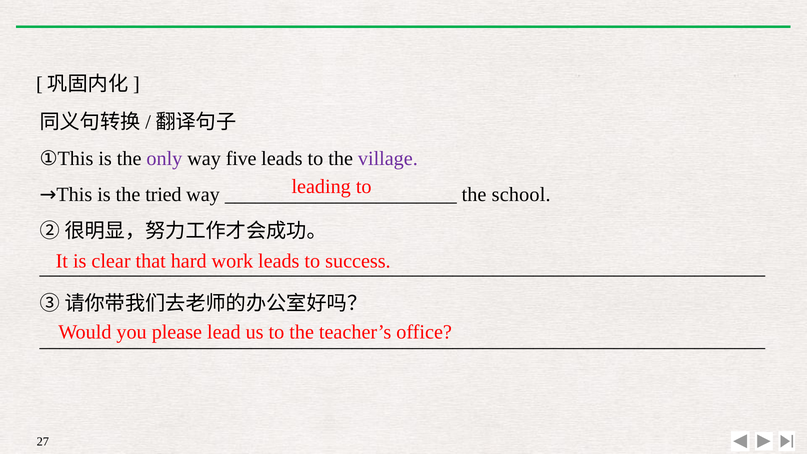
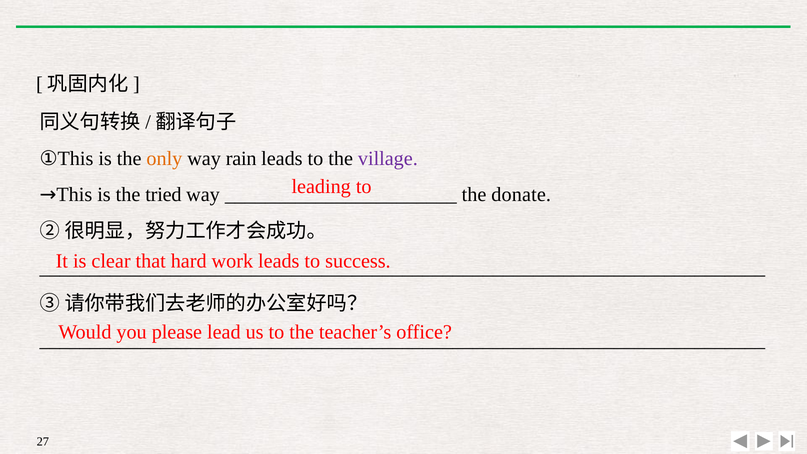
only colour: purple -> orange
five: five -> rain
school: school -> donate
